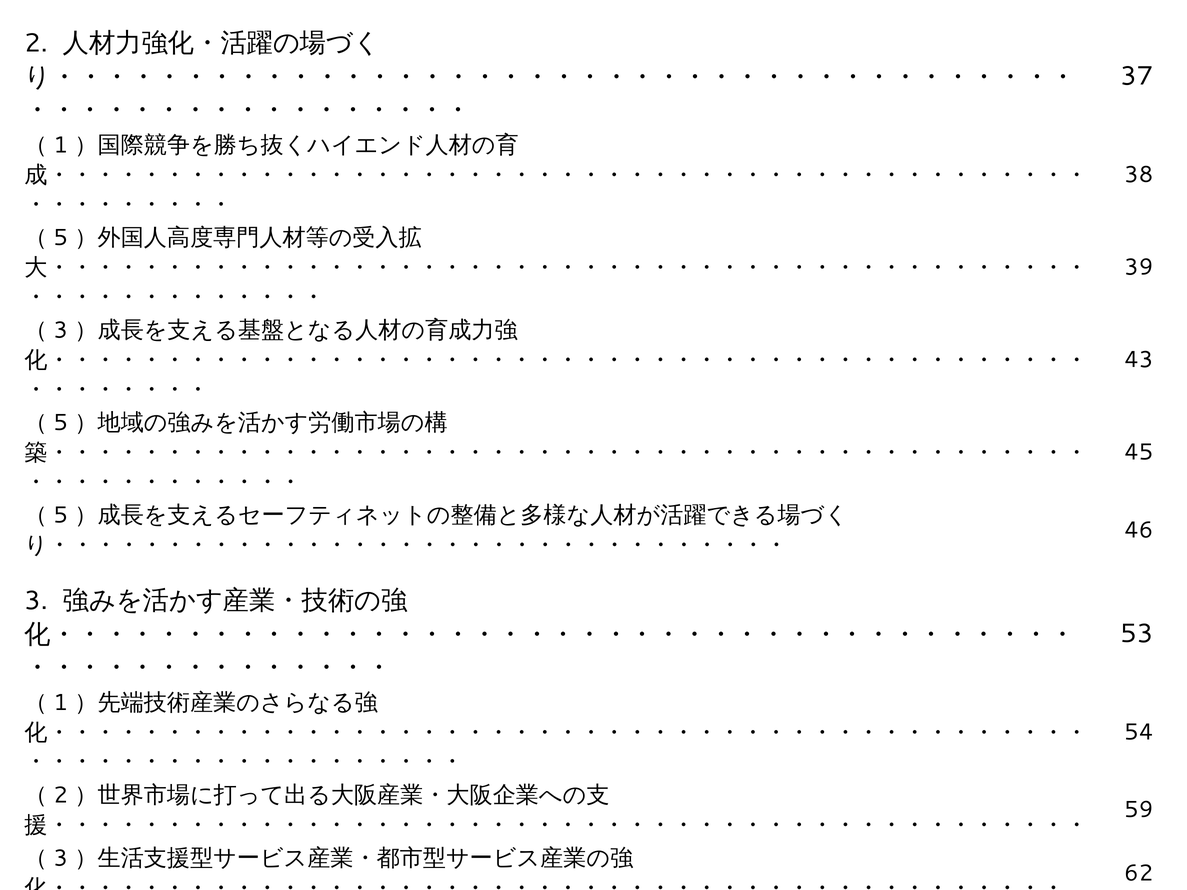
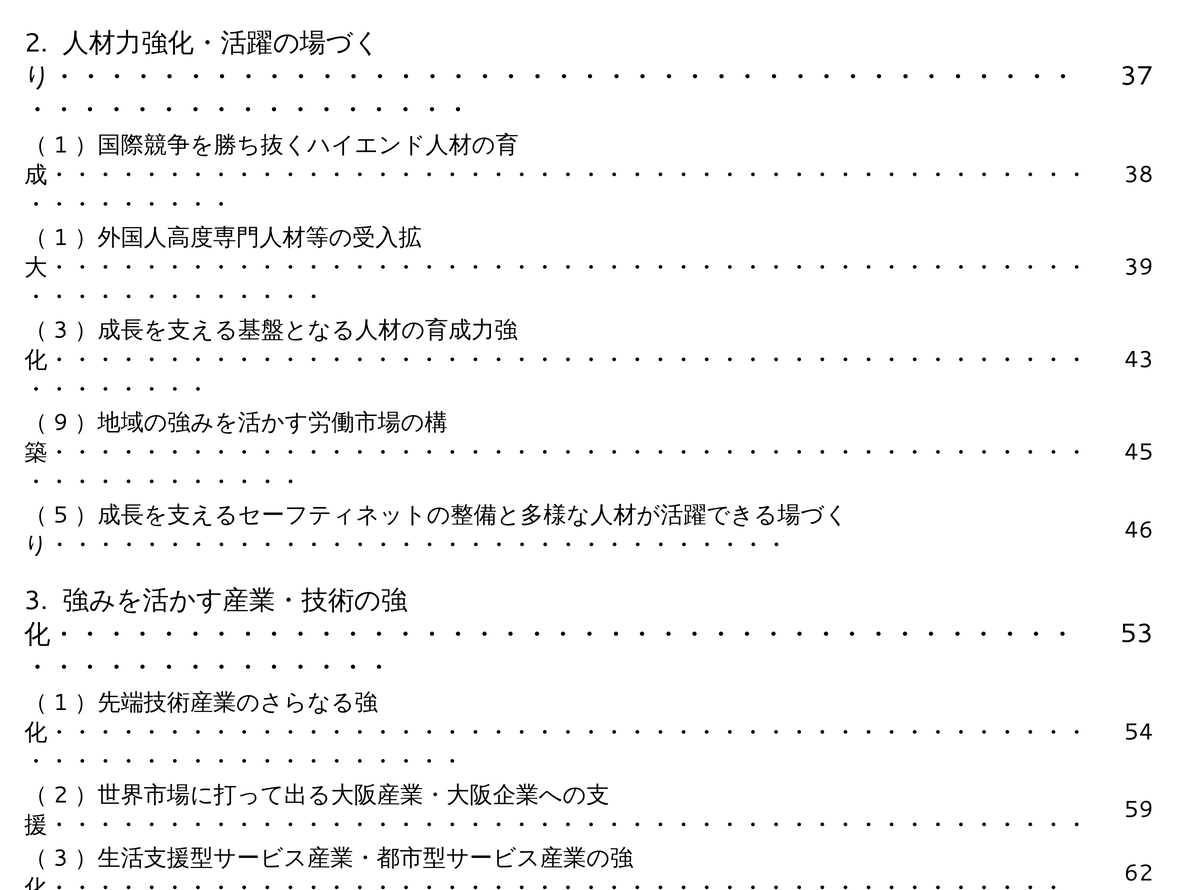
5 at (61, 238): 5 -> 1
5 at (61, 423): 5 -> 9
